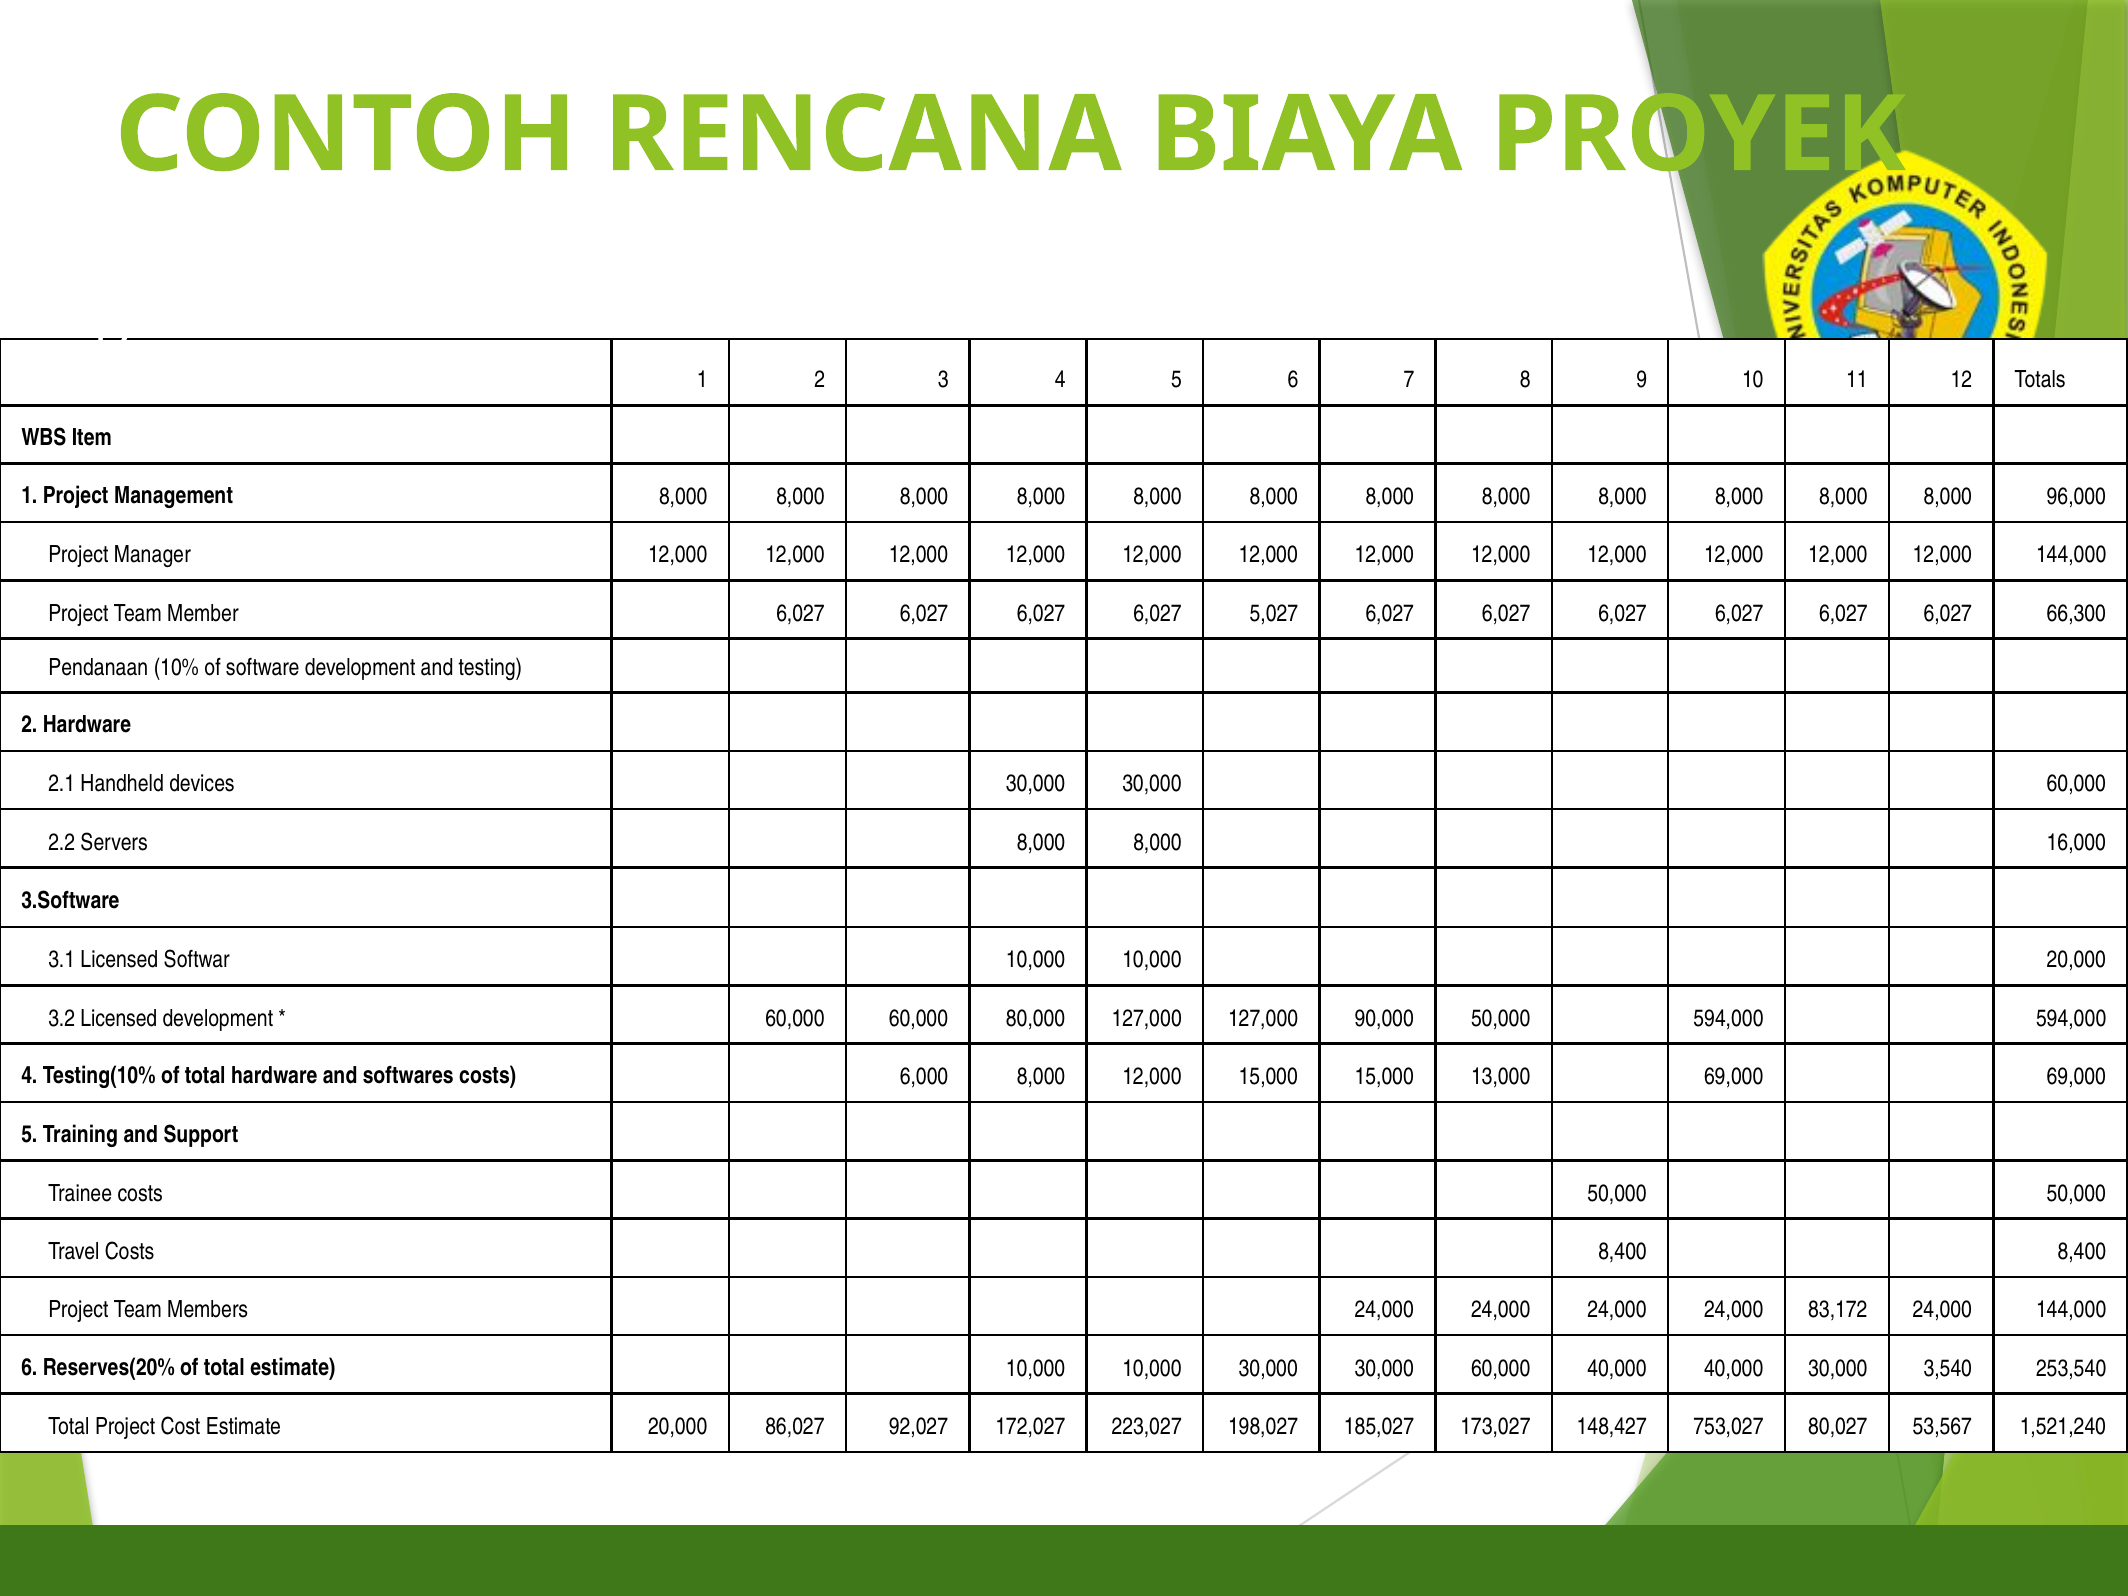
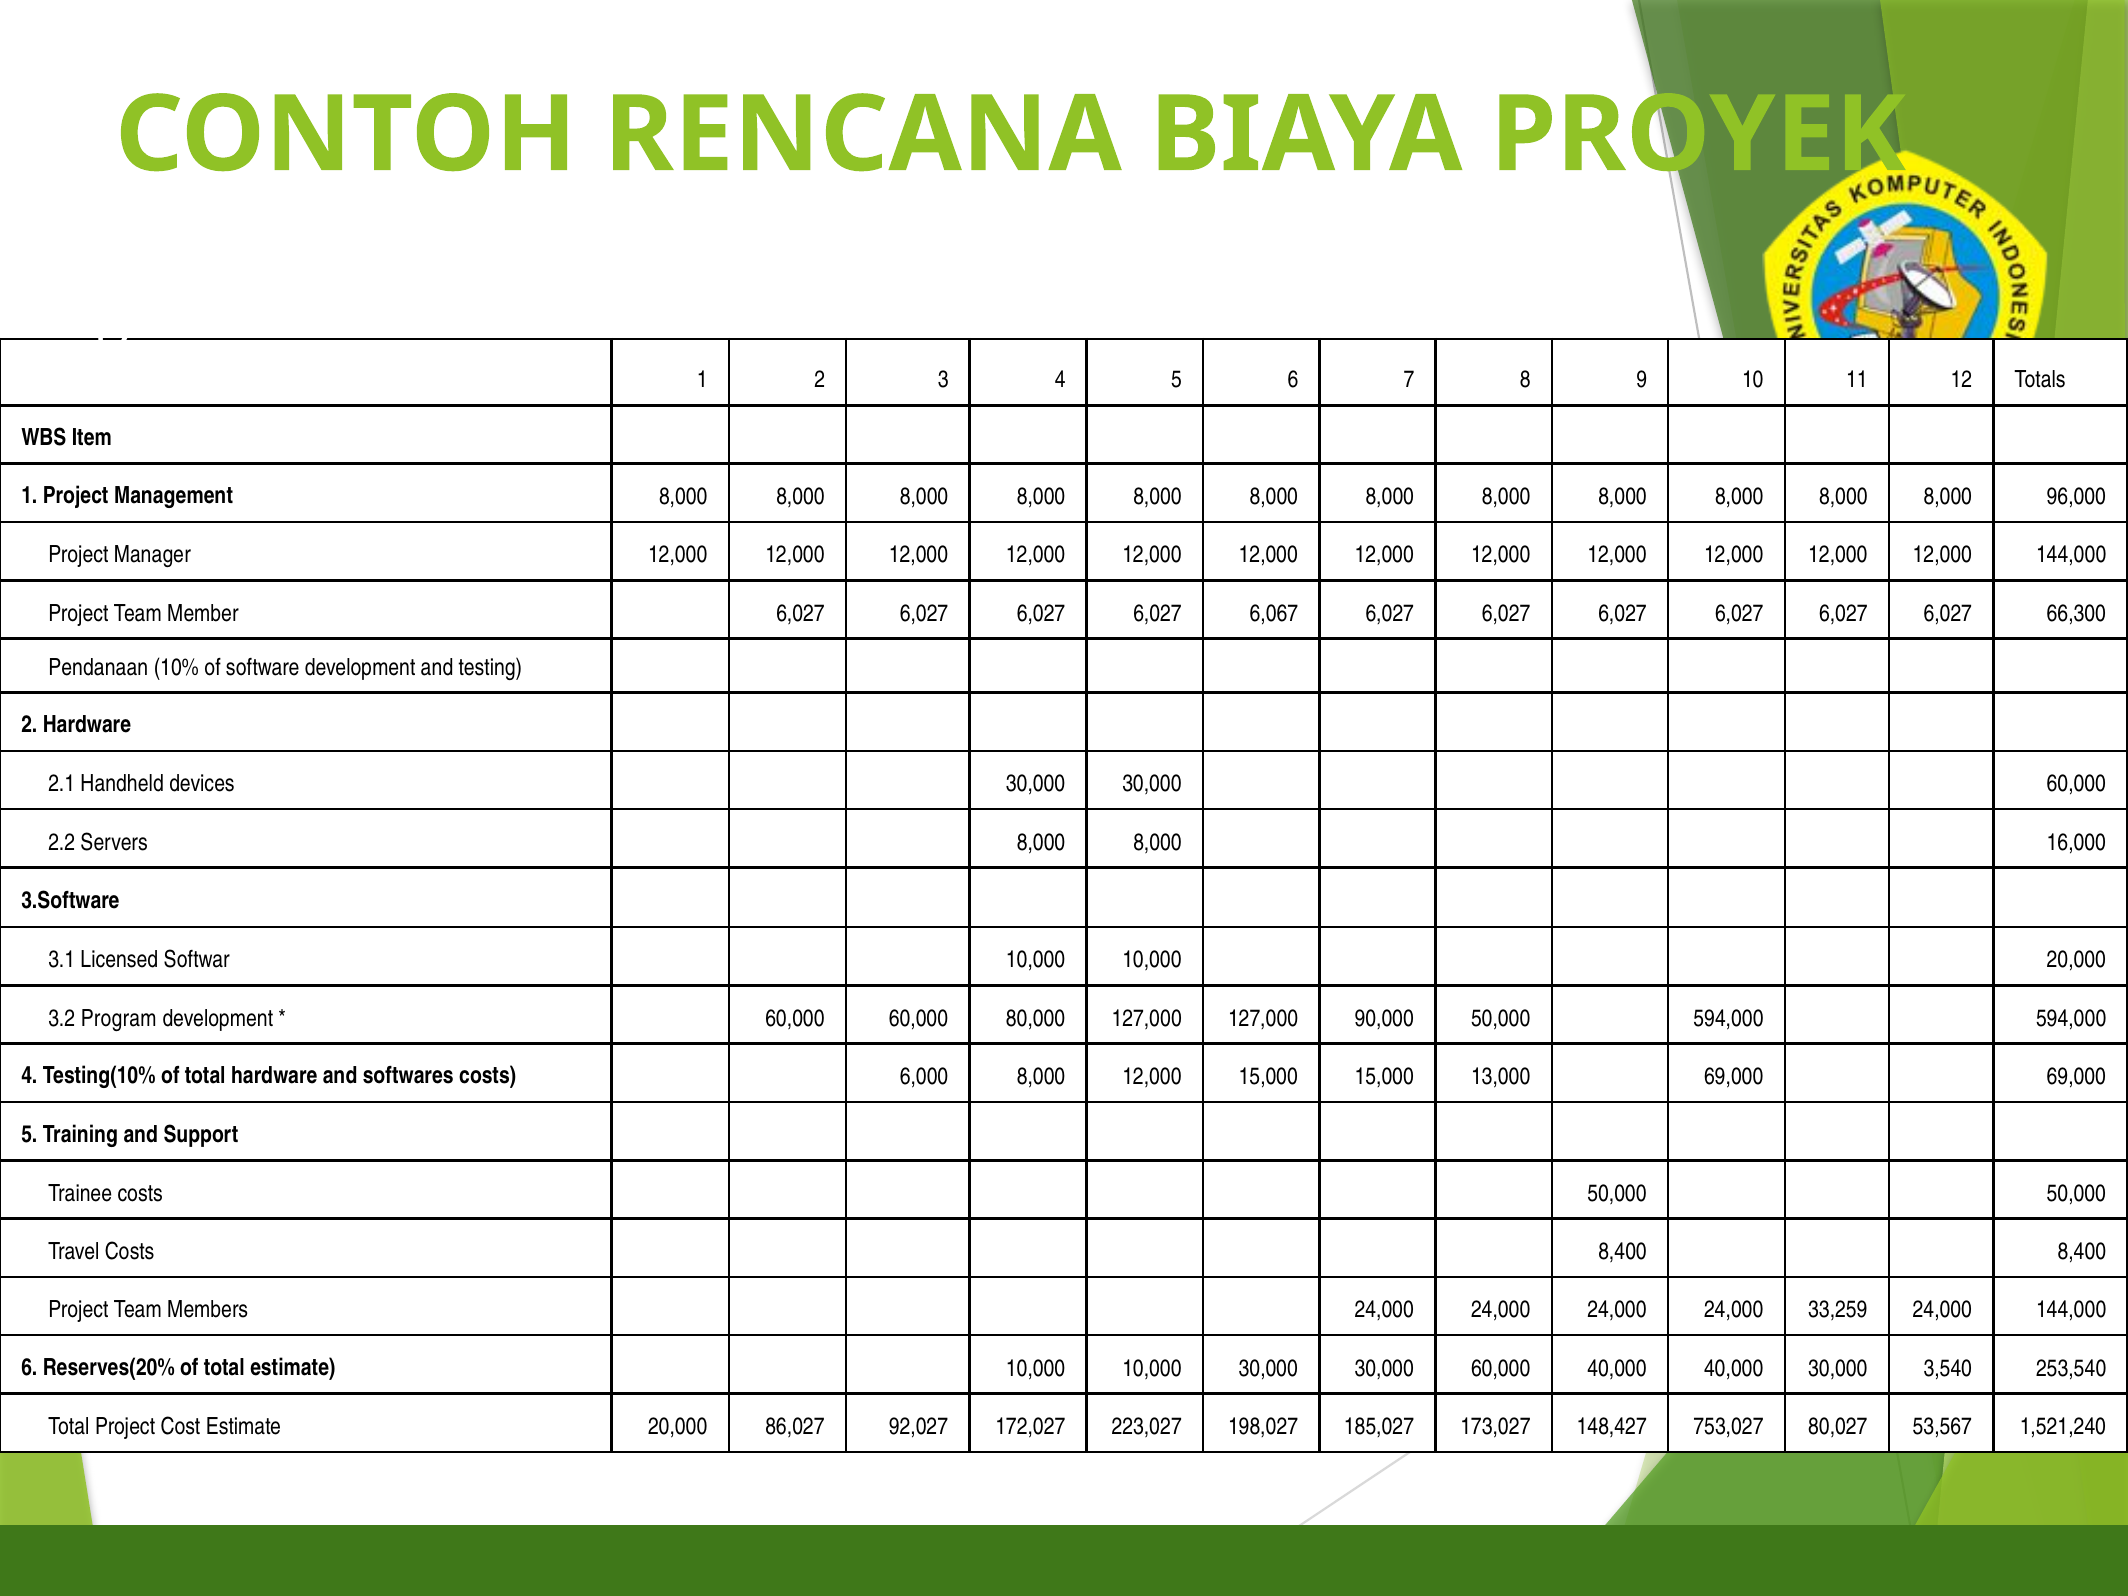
5,027: 5,027 -> 6,067
3.2 Licensed: Licensed -> Program
83,172: 83,172 -> 33,259
